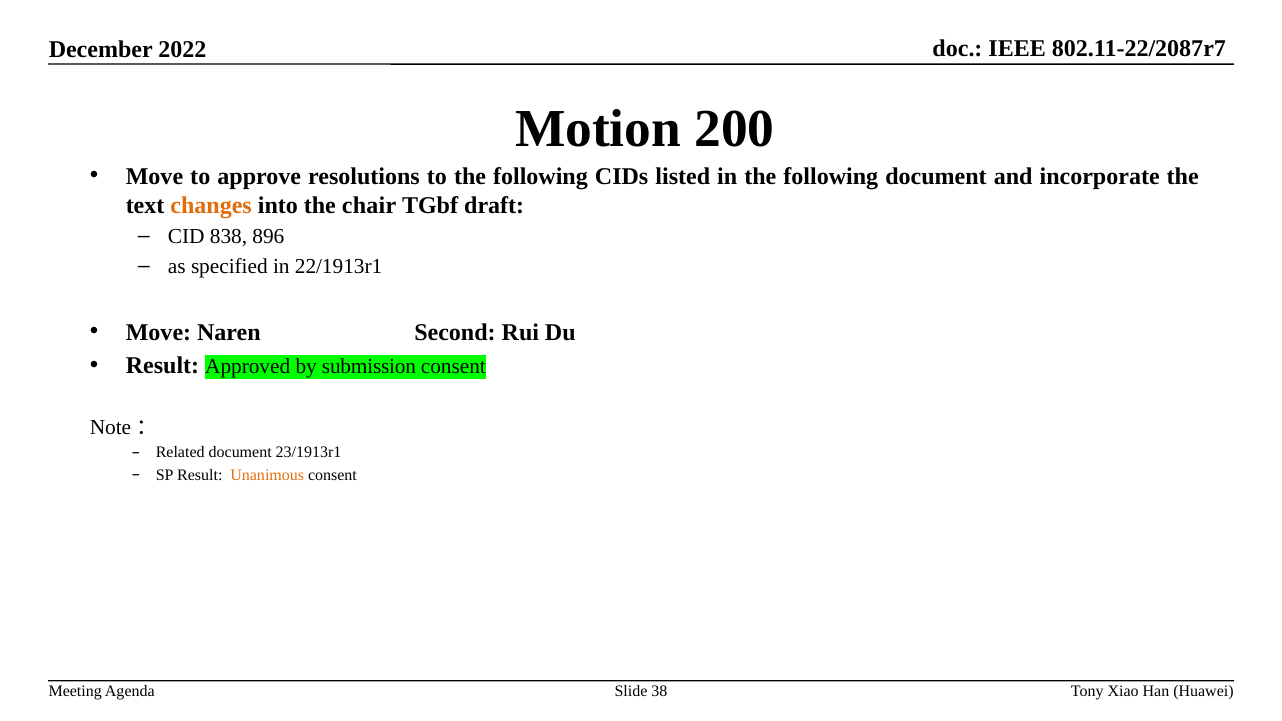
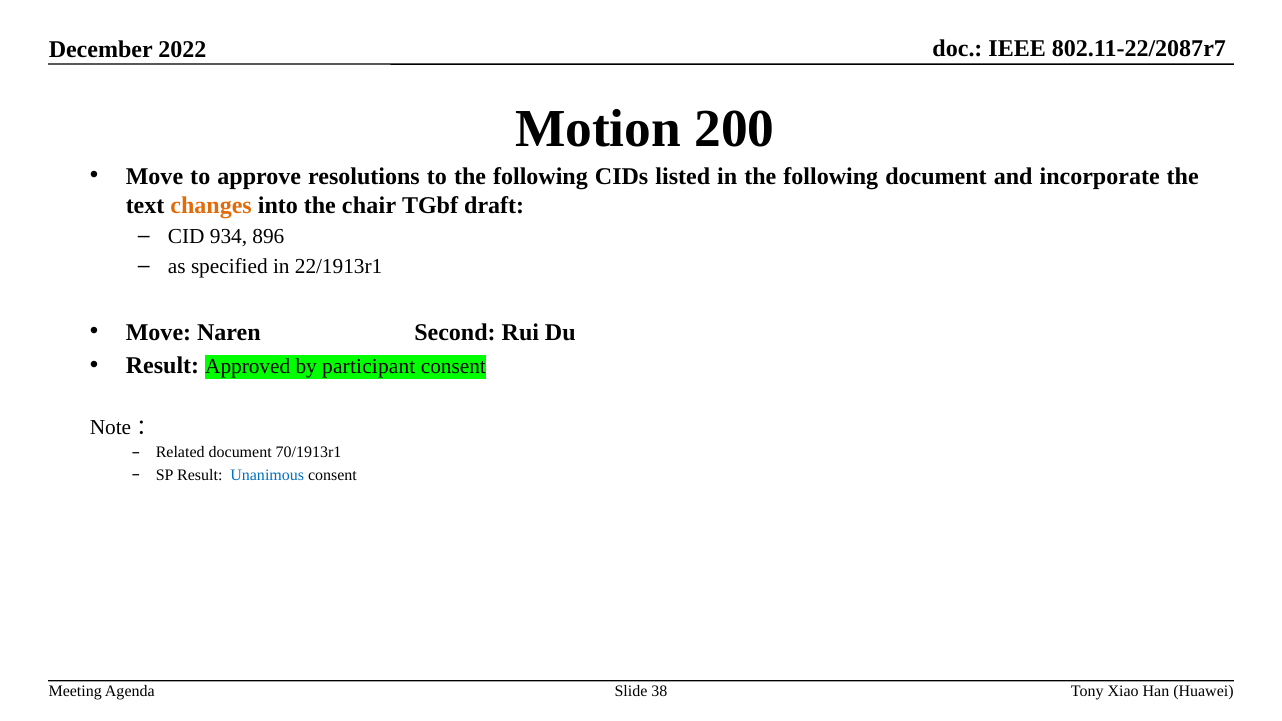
838: 838 -> 934
submission: submission -> participant
23/1913r1: 23/1913r1 -> 70/1913r1
Unanimous colour: orange -> blue
